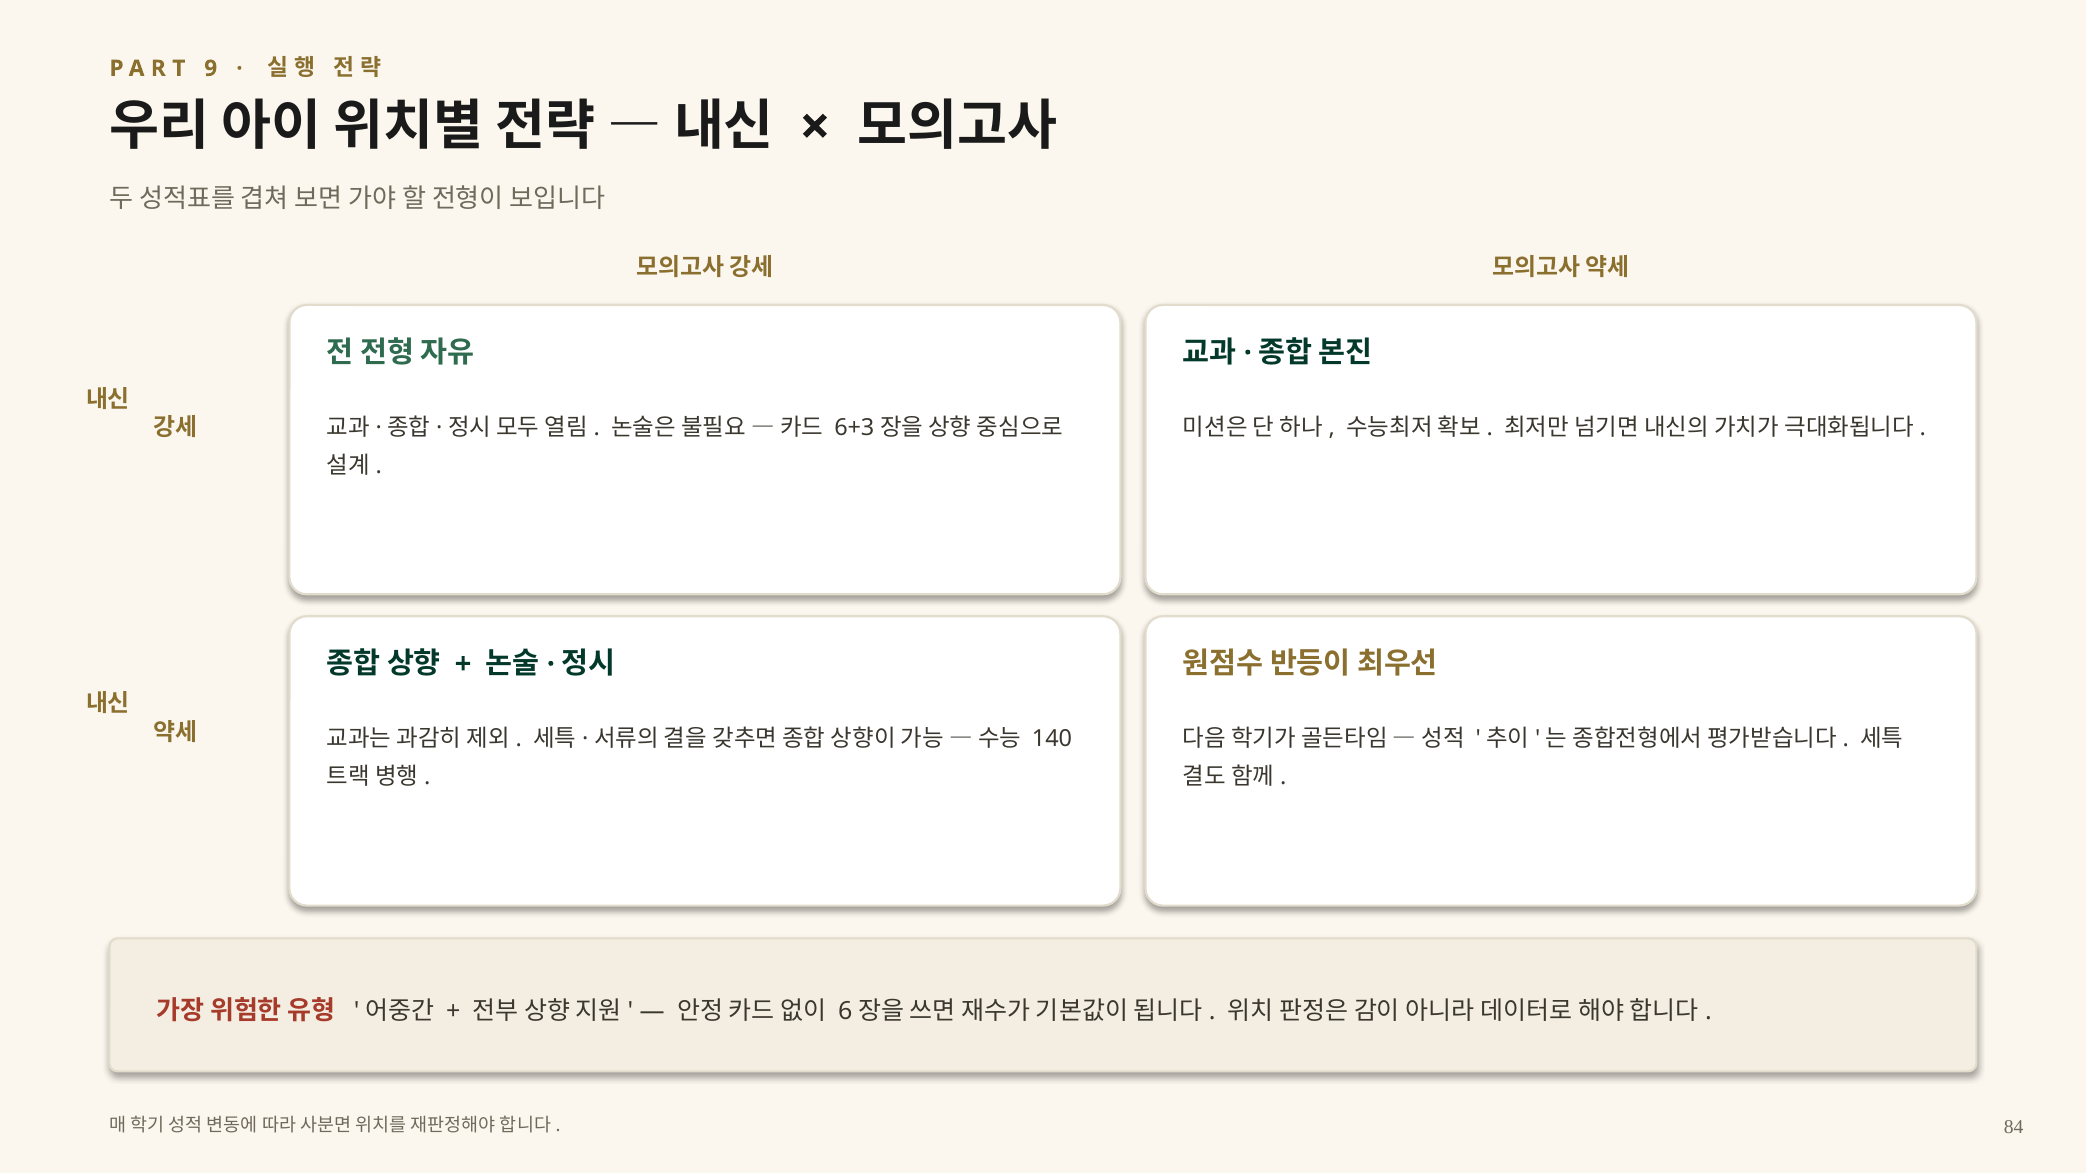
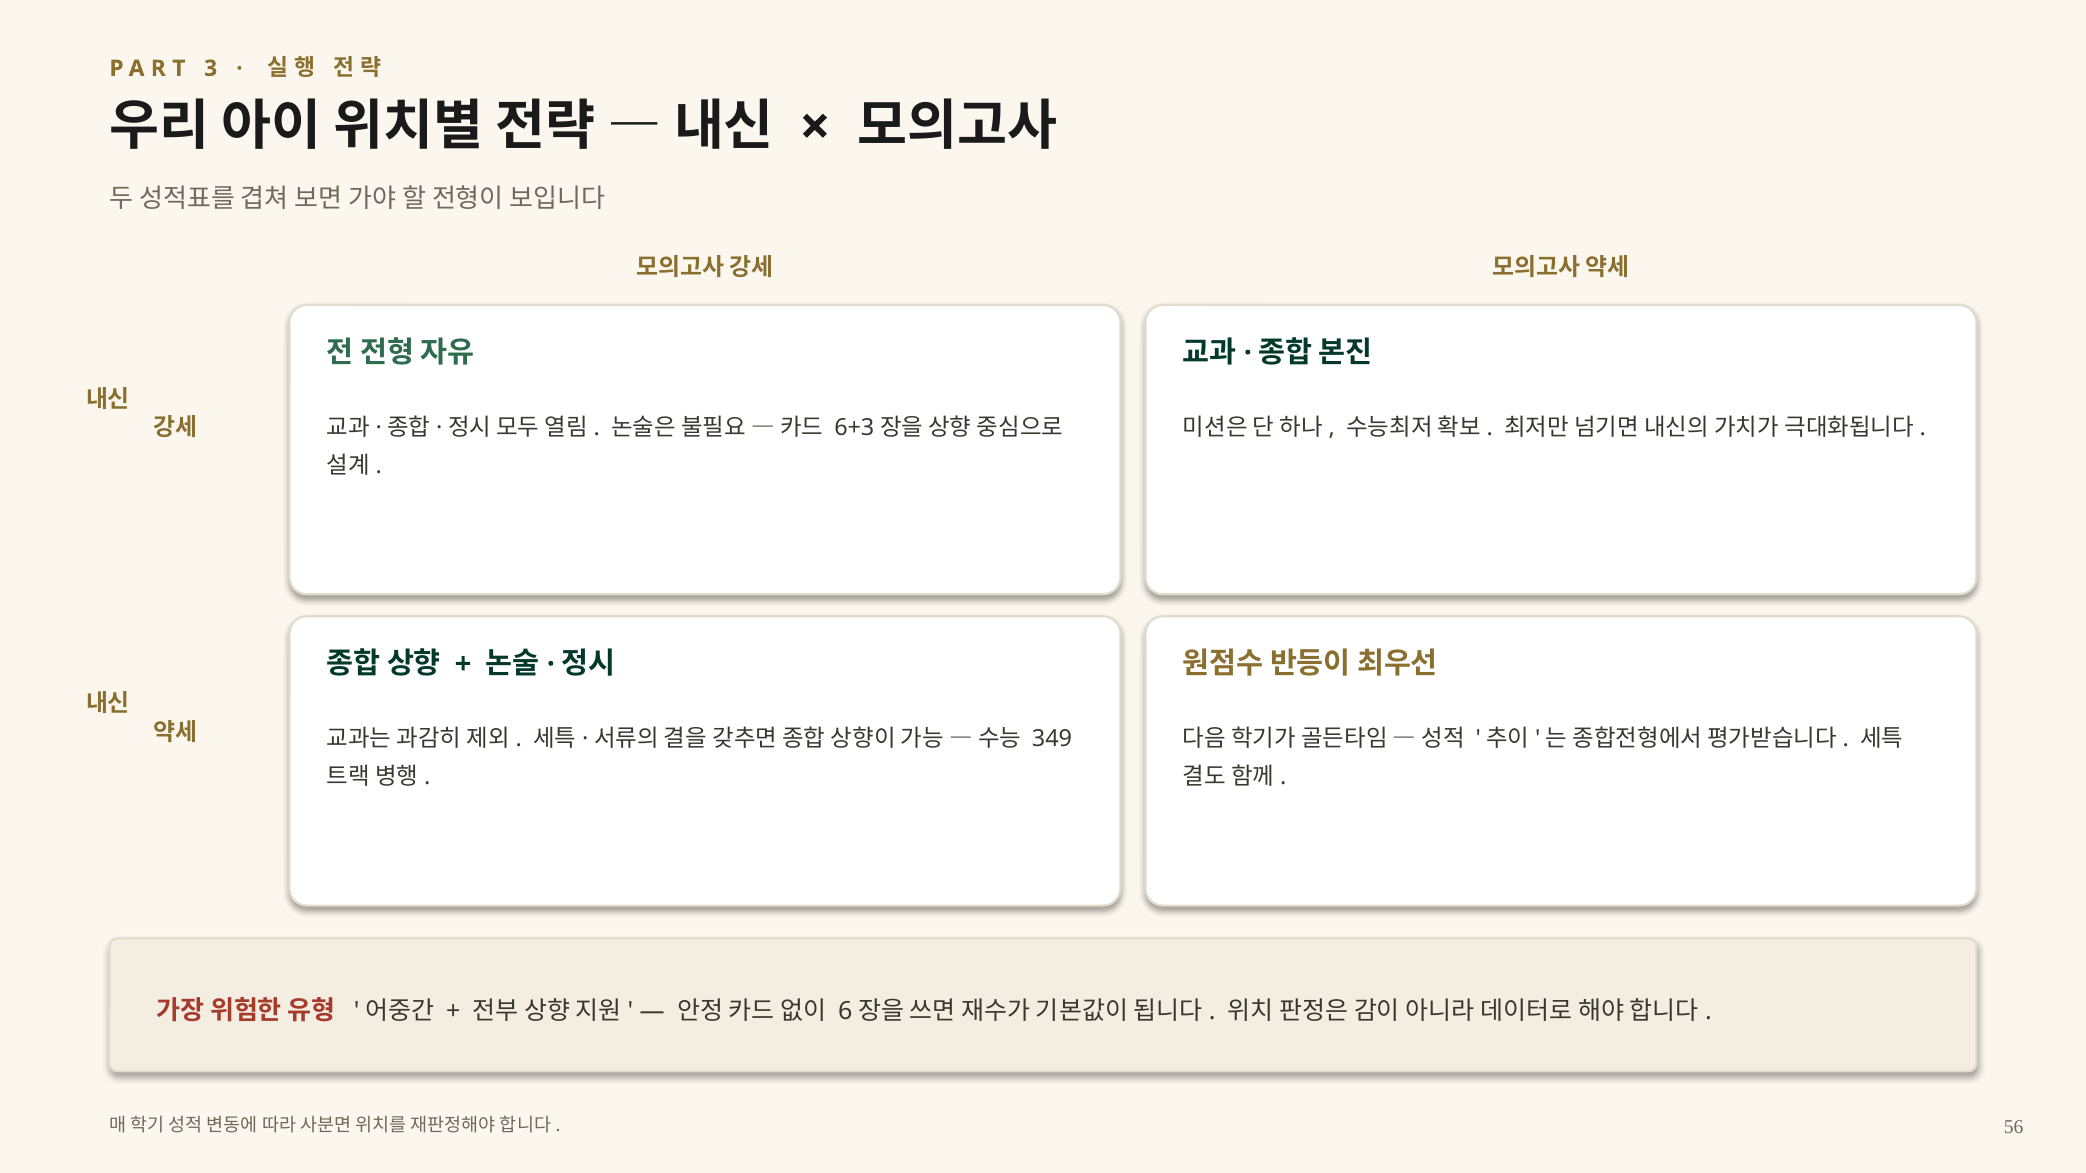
9: 9 -> 3
140: 140 -> 349
84: 84 -> 56
